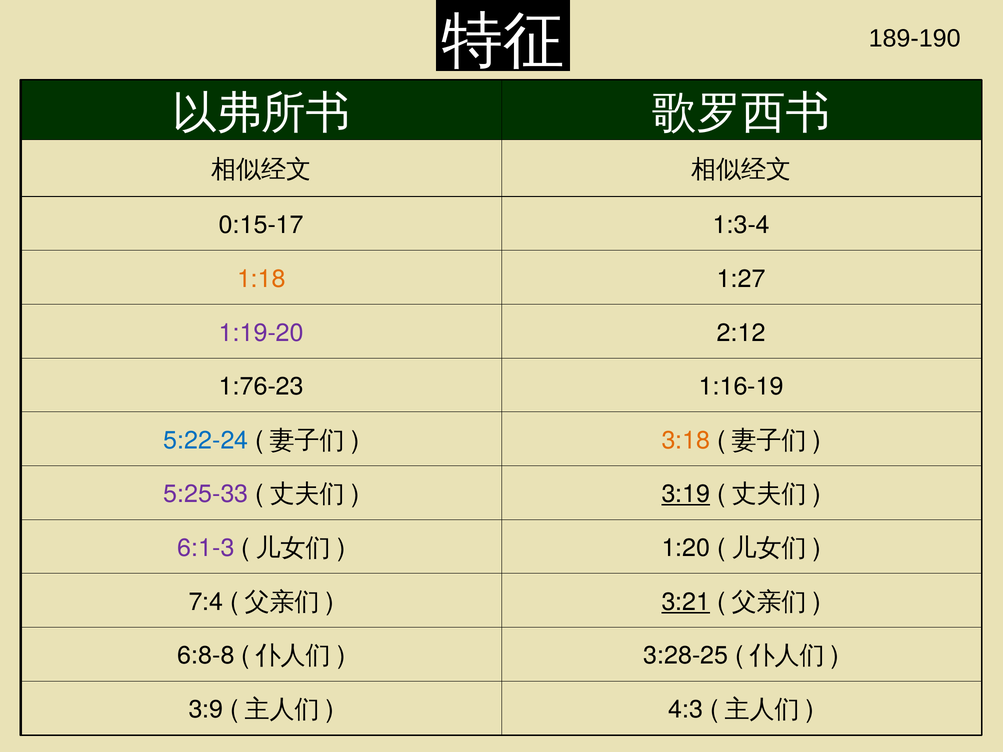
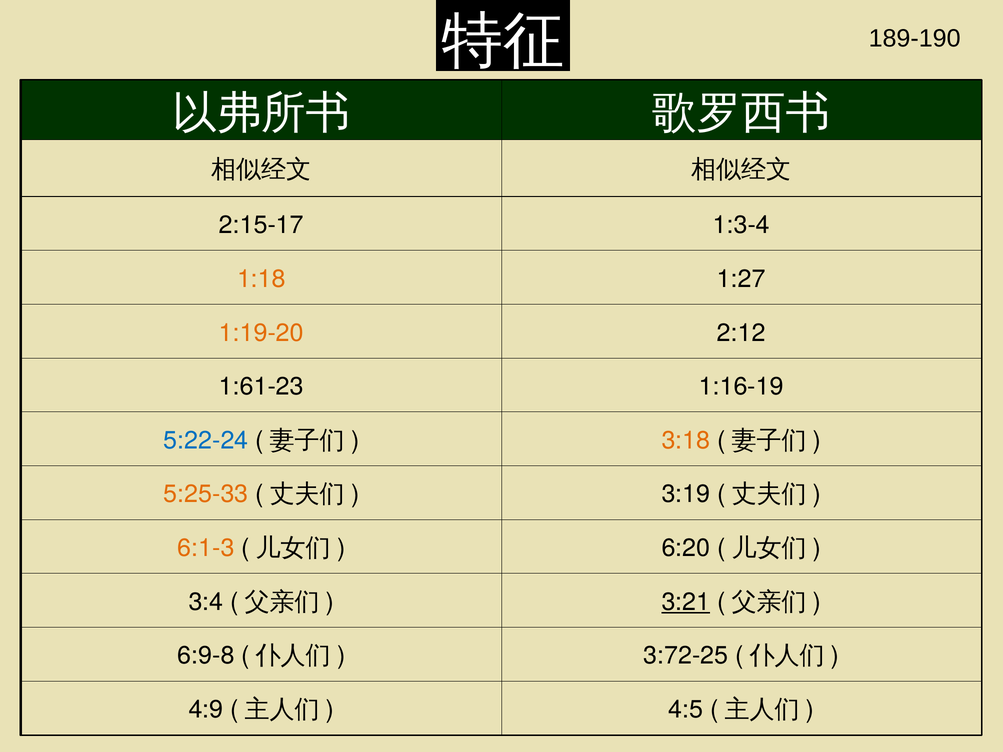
0:15-17: 0:15-17 -> 2:15-17
1:19-20 colour: purple -> orange
1:76-23: 1:76-23 -> 1:61-23
5:25-33 colour: purple -> orange
3:19 underline: present -> none
6:1-3 colour: purple -> orange
1:20: 1:20 -> 6:20
7:4: 7:4 -> 3:4
6:8-8: 6:8-8 -> 6:9-8
3:28-25: 3:28-25 -> 3:72-25
3:9: 3:9 -> 4:9
4:3: 4:3 -> 4:5
